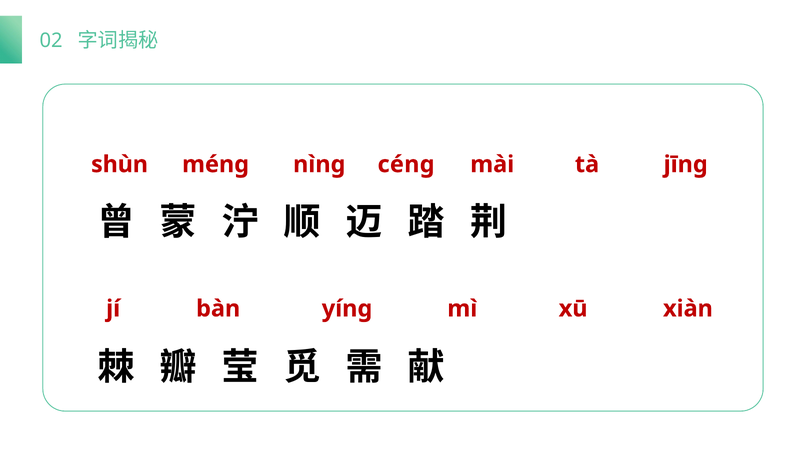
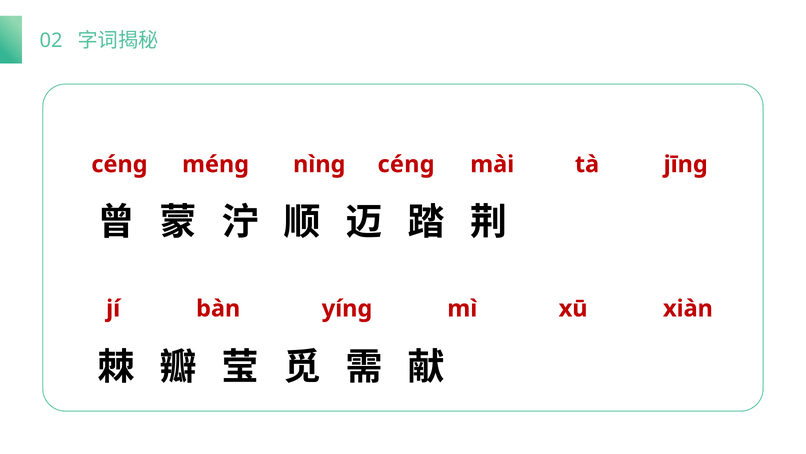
shùn: shùn -> céng
